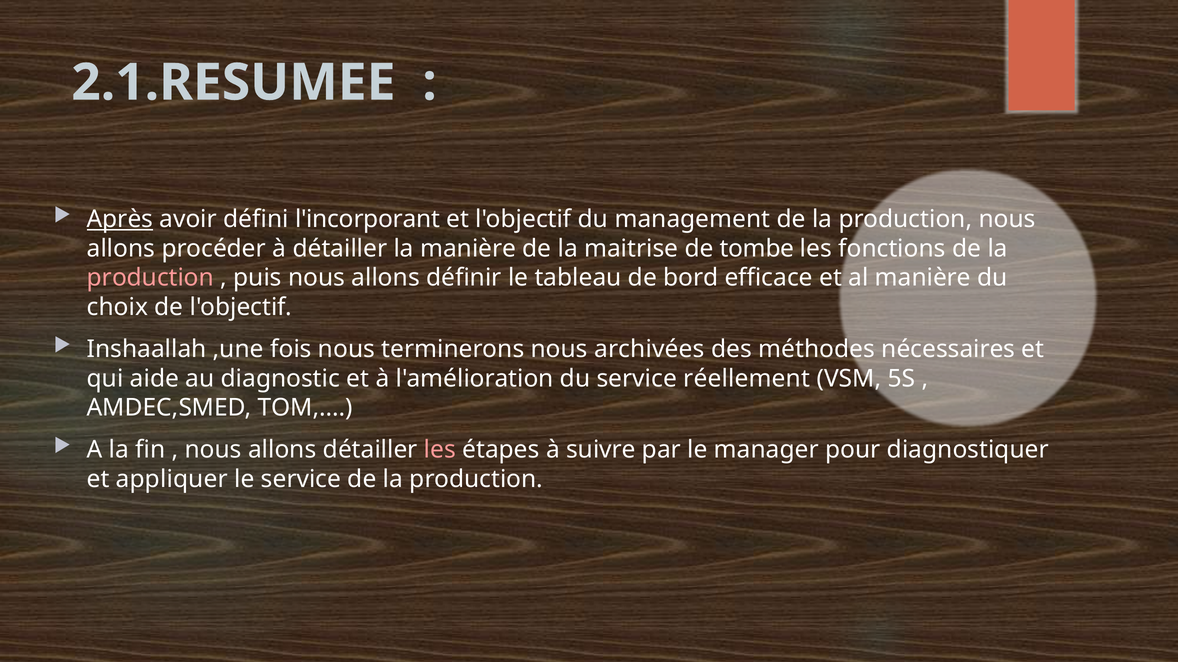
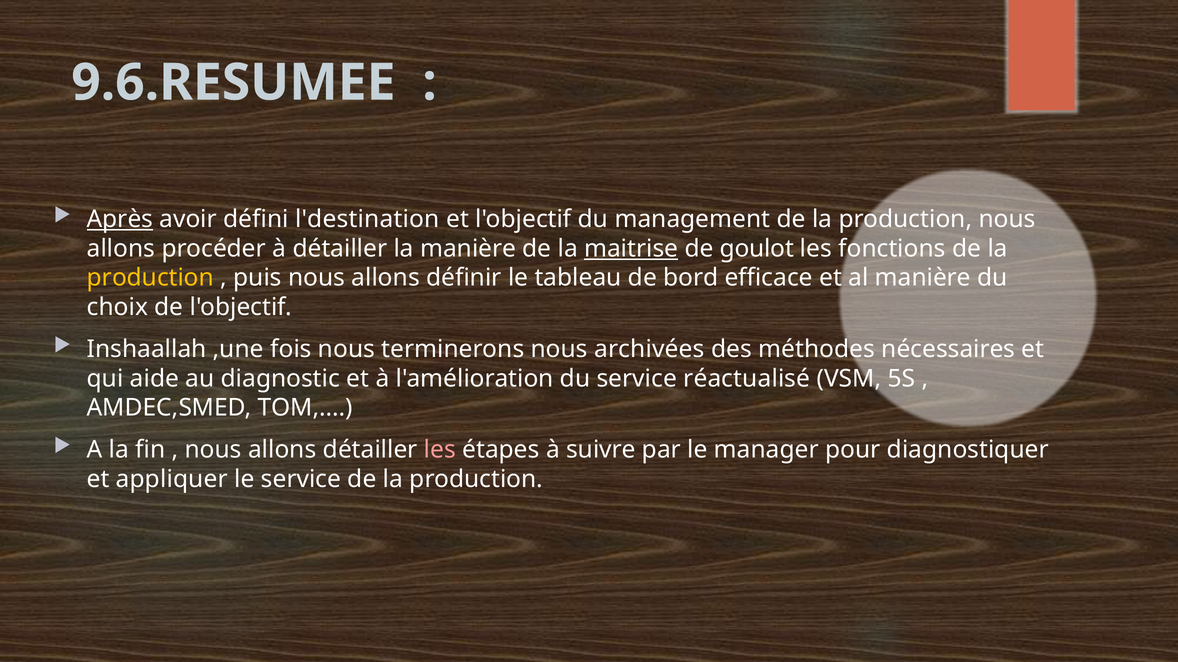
2.1.RESUMEE: 2.1.RESUMEE -> 9.6.RESUMEE
l'incorporant: l'incorporant -> l'destination
maitrise underline: none -> present
tombe: tombe -> goulot
production at (150, 278) colour: pink -> yellow
réellement: réellement -> réactualisé
